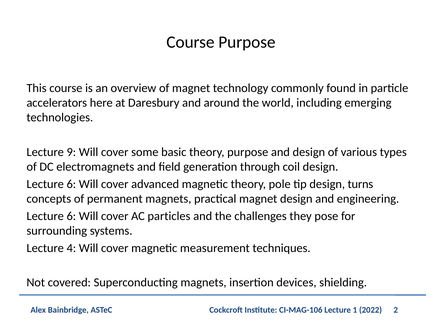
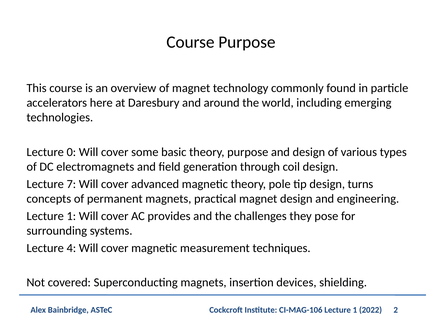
9: 9 -> 0
6 at (71, 184): 6 -> 7
6 at (71, 216): 6 -> 1
particles: particles -> provides
